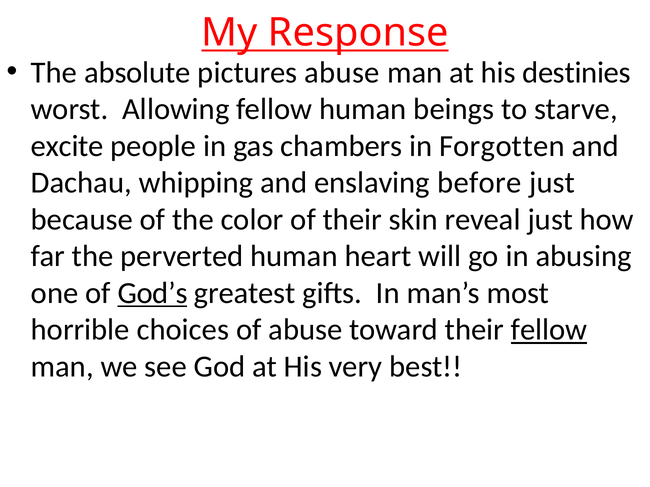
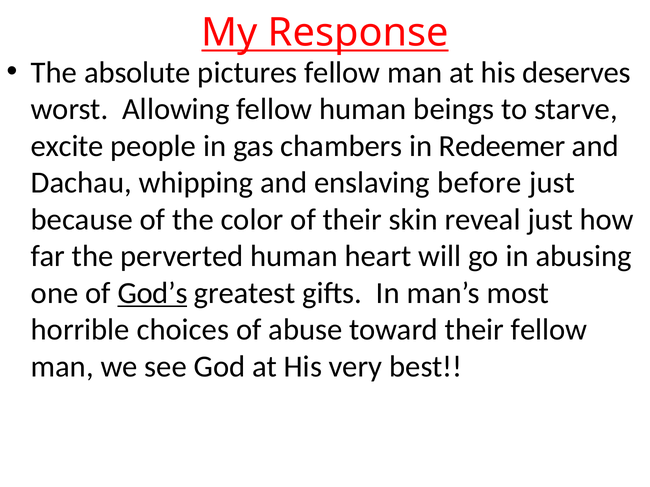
pictures abuse: abuse -> fellow
destinies: destinies -> deserves
Forgotten: Forgotten -> Redeemer
fellow at (549, 330) underline: present -> none
